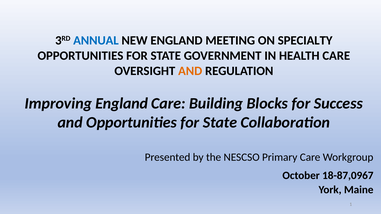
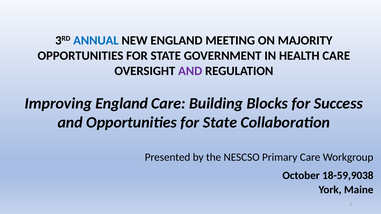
SPECIALTY: SPECIALTY -> MAJORITY
AND at (190, 71) colour: orange -> purple
18-87,0967: 18-87,0967 -> 18-59,9038
